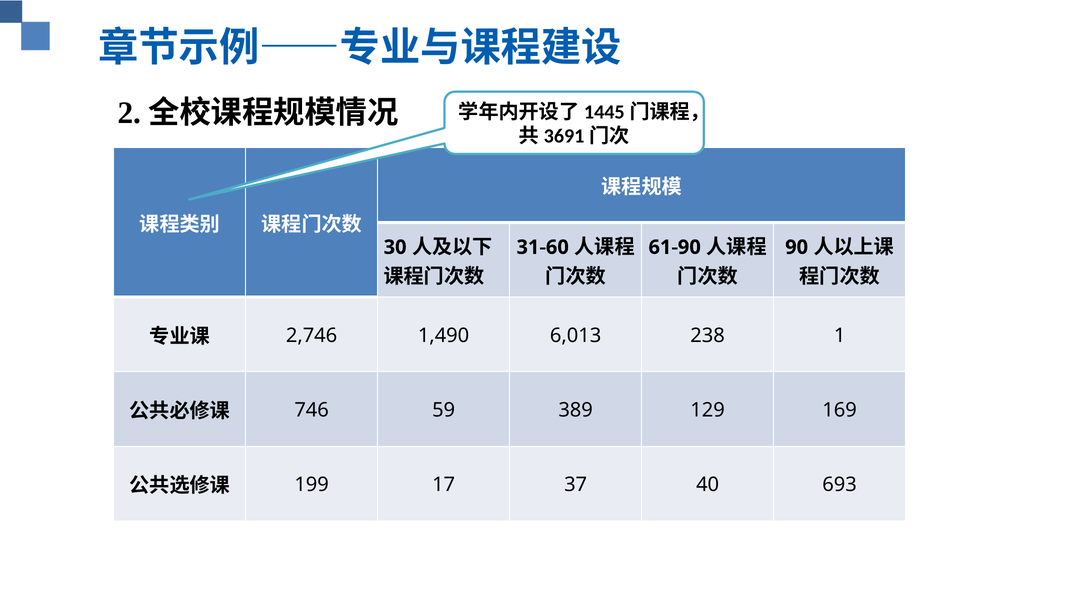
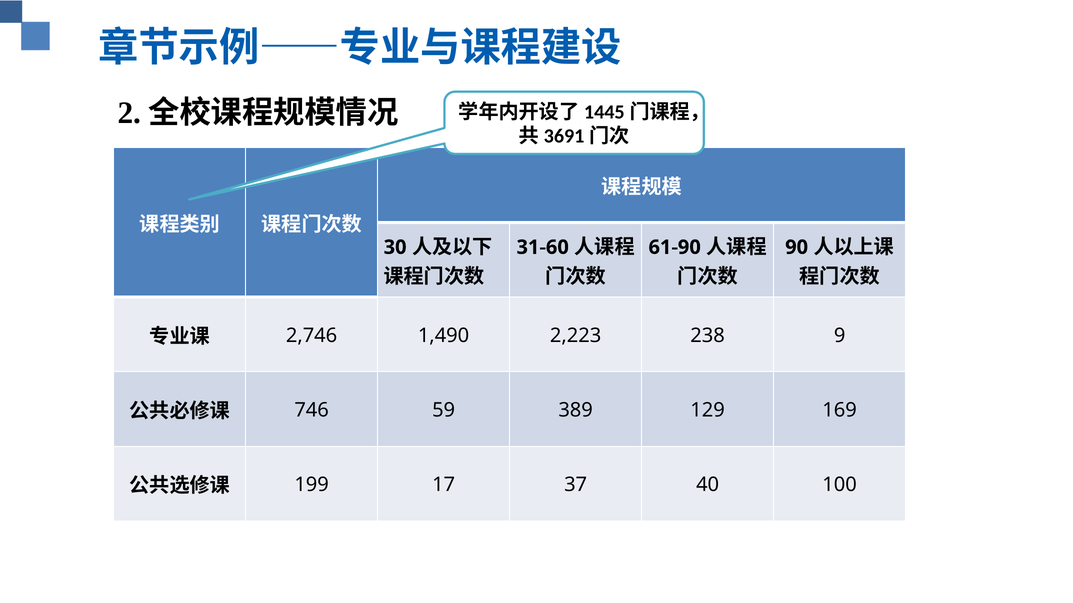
6,013: 6,013 -> 2,223
1: 1 -> 9
693: 693 -> 100
